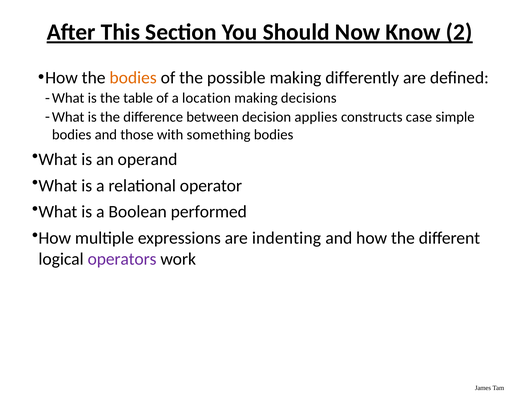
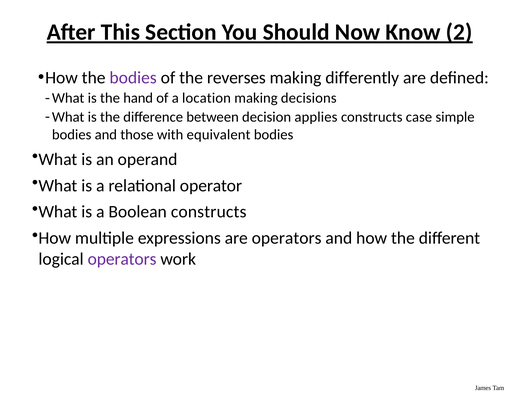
bodies at (133, 78) colour: orange -> purple
possible: possible -> reverses
table: table -> hand
something: something -> equivalent
Boolean performed: performed -> constructs
are indenting: indenting -> operators
